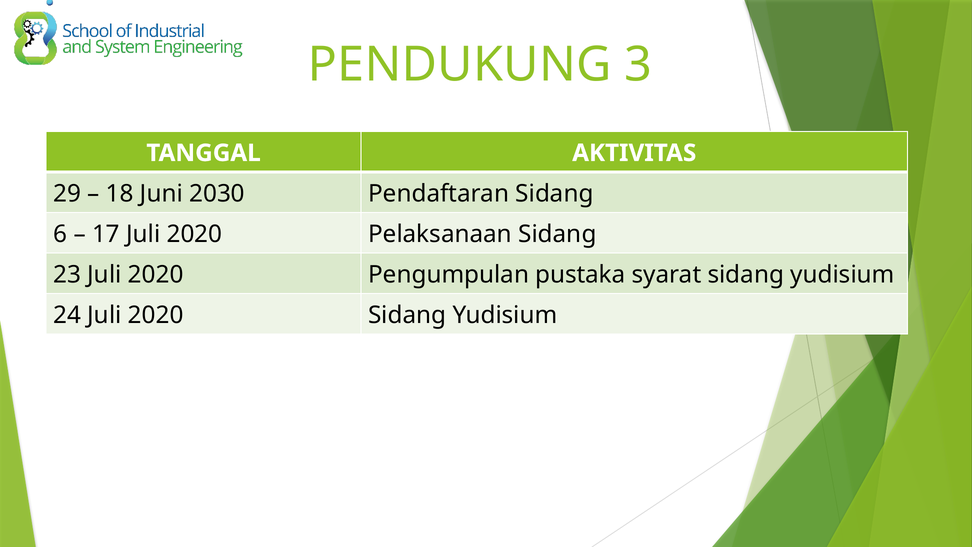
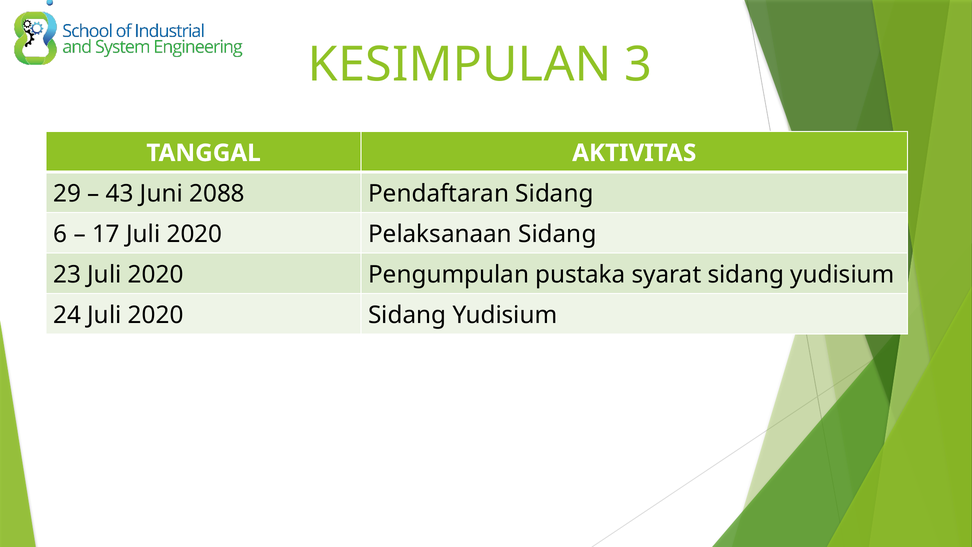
PENDUKUNG: PENDUKUNG -> KESIMPULAN
18: 18 -> 43
2030: 2030 -> 2088
